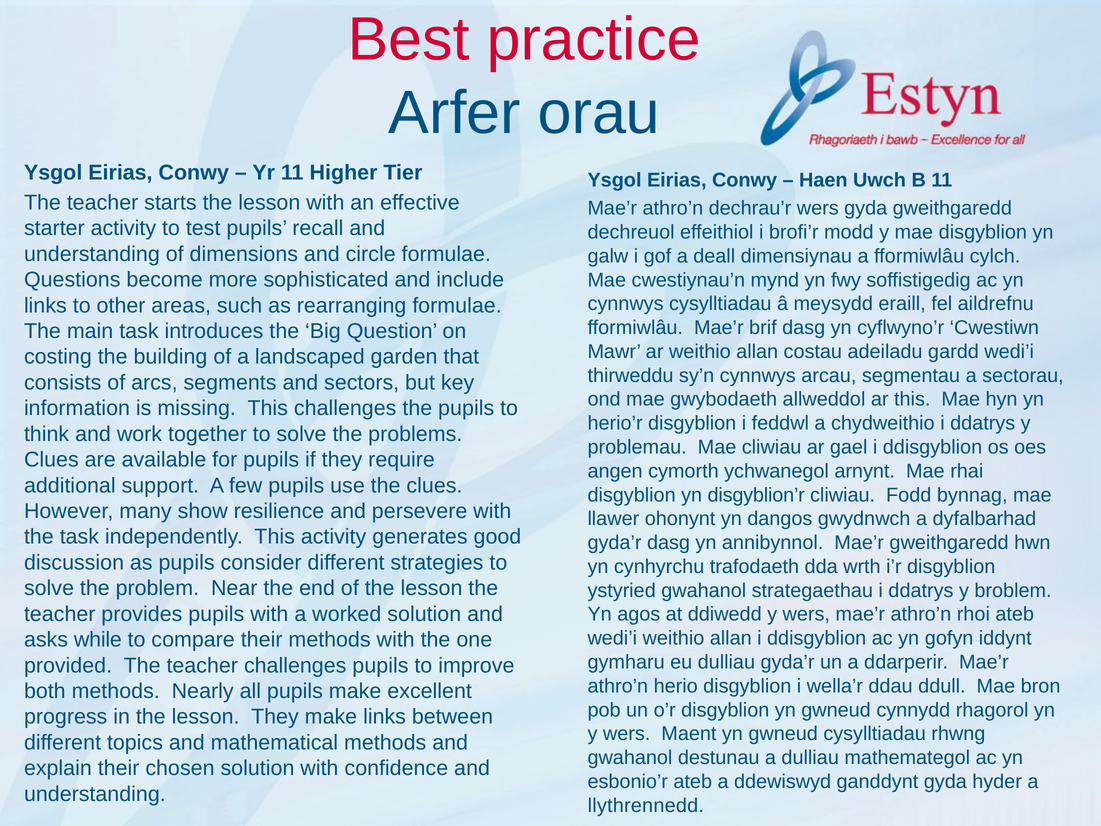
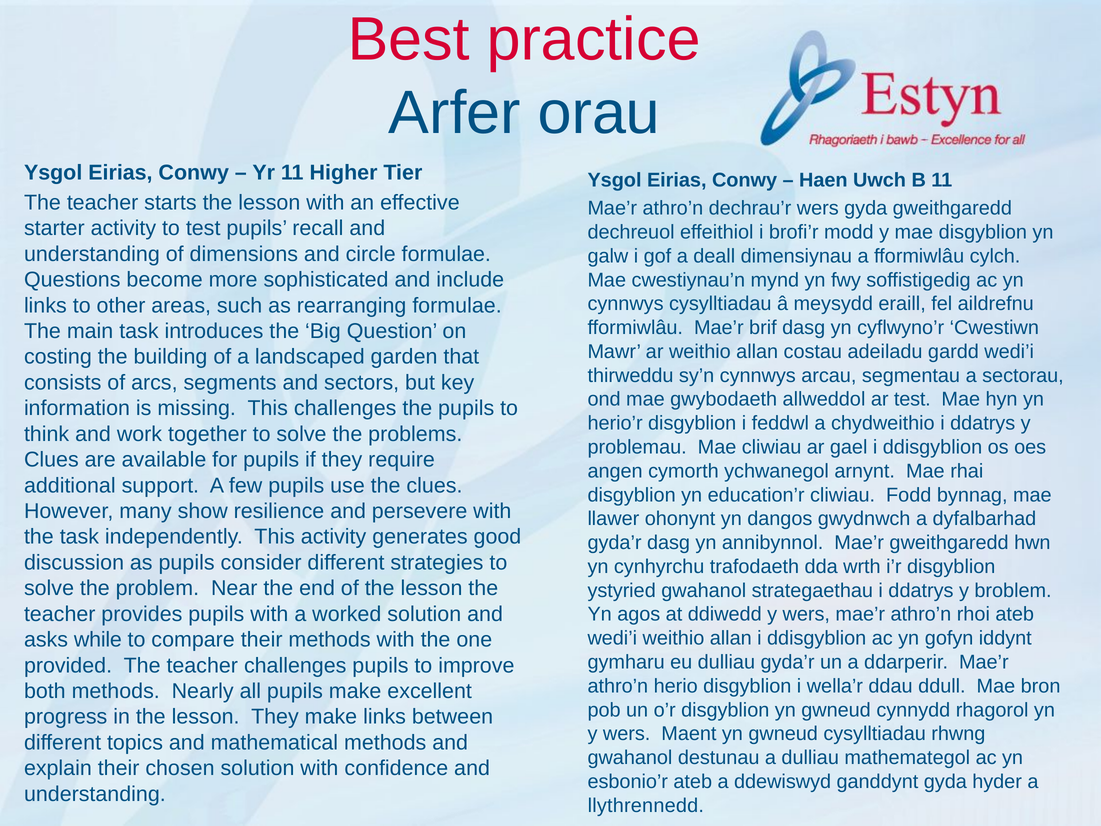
ar this: this -> test
disgyblion’r: disgyblion’r -> education’r
